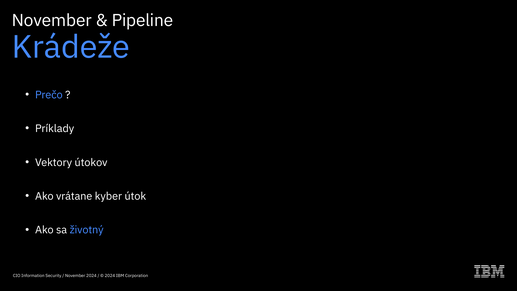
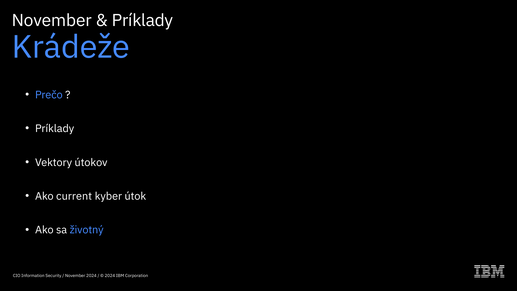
Pipeline at (143, 21): Pipeline -> Príklady
vrátane: vrátane -> current
